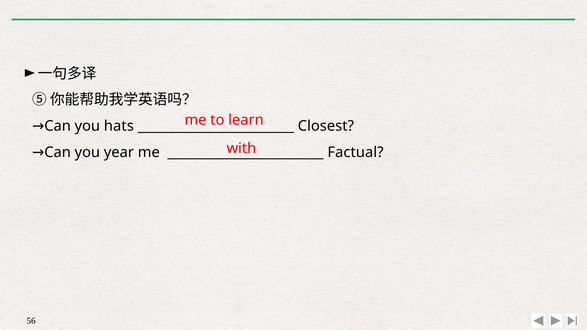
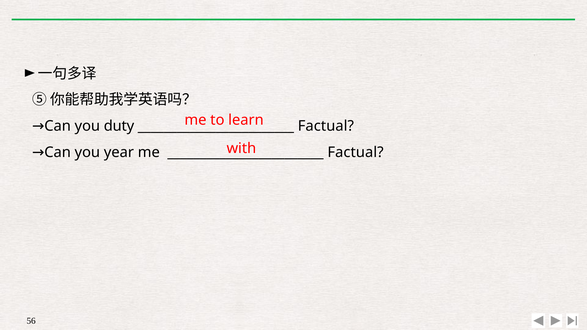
hats: hats -> duty
Closest at (326, 126): Closest -> Factual
